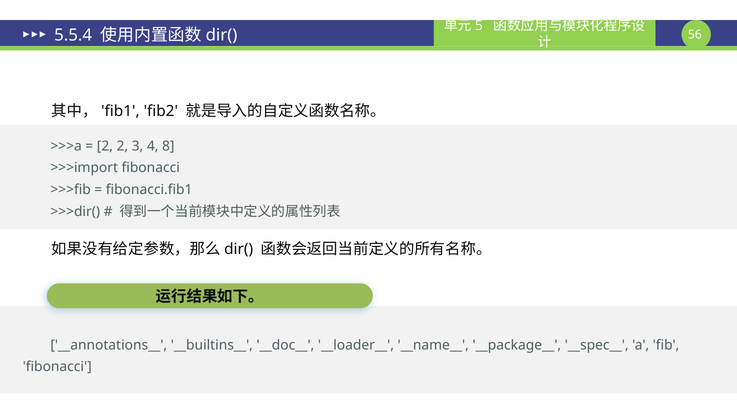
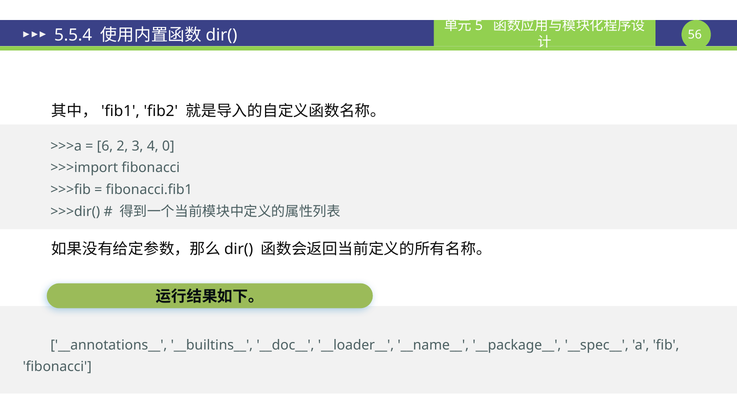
2 at (105, 146): 2 -> 6
8: 8 -> 0
